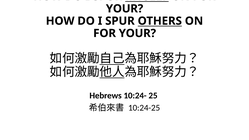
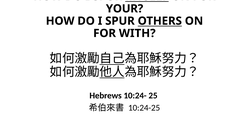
YOUR at (137, 33): YOUR -> WITH
